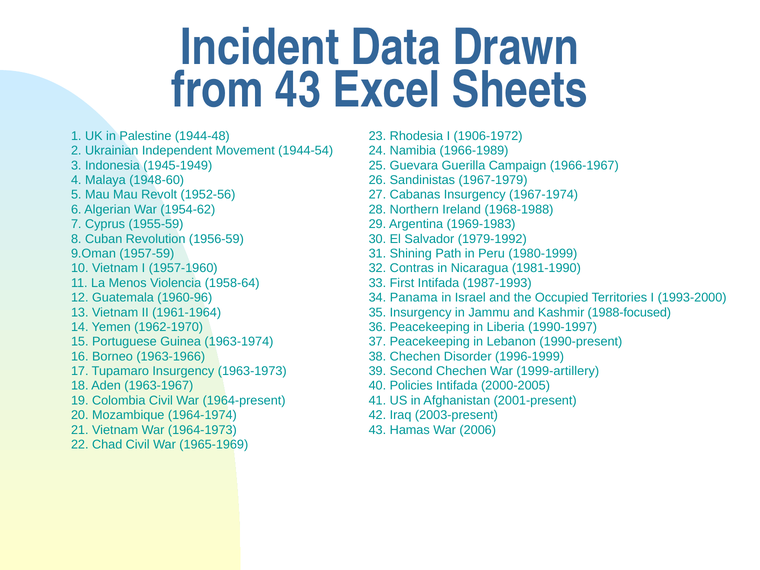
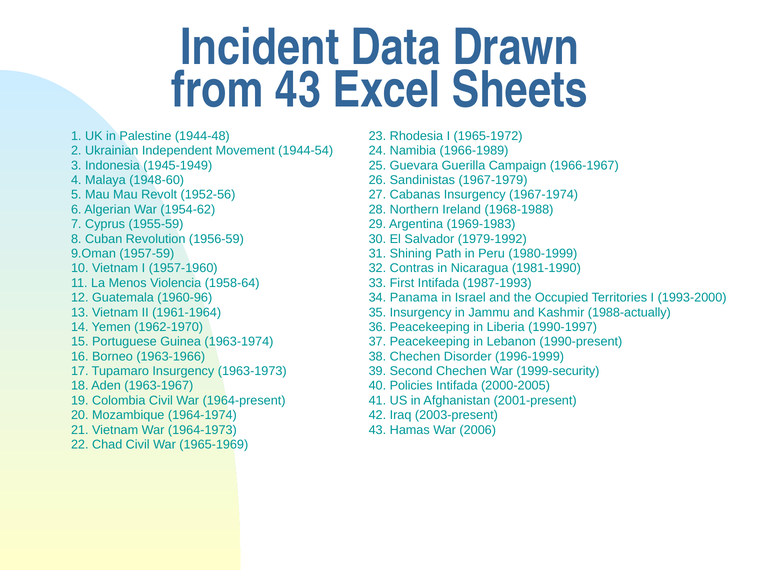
1906-1972: 1906-1972 -> 1965-1972
1988-focused: 1988-focused -> 1988-actually
1999-artillery: 1999-artillery -> 1999-security
